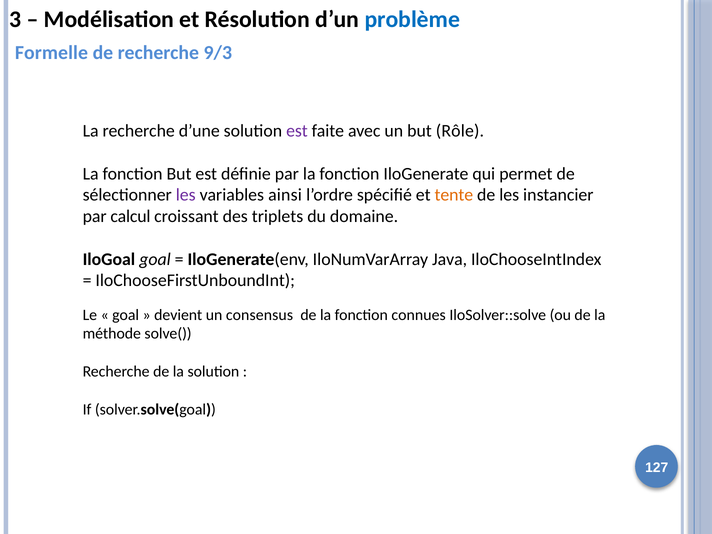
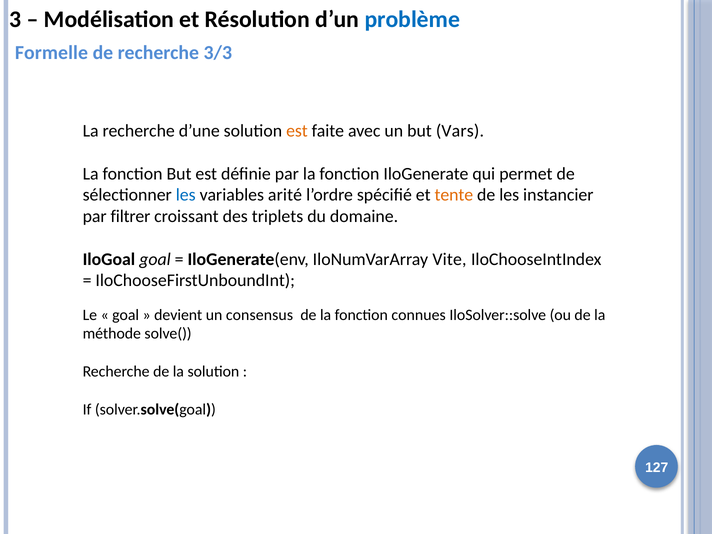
9/3: 9/3 -> 3/3
est at (297, 131) colour: purple -> orange
Rôle: Rôle -> Vars
les at (186, 195) colour: purple -> blue
ainsi: ainsi -> arité
calcul: calcul -> filtrer
Java: Java -> Vite
